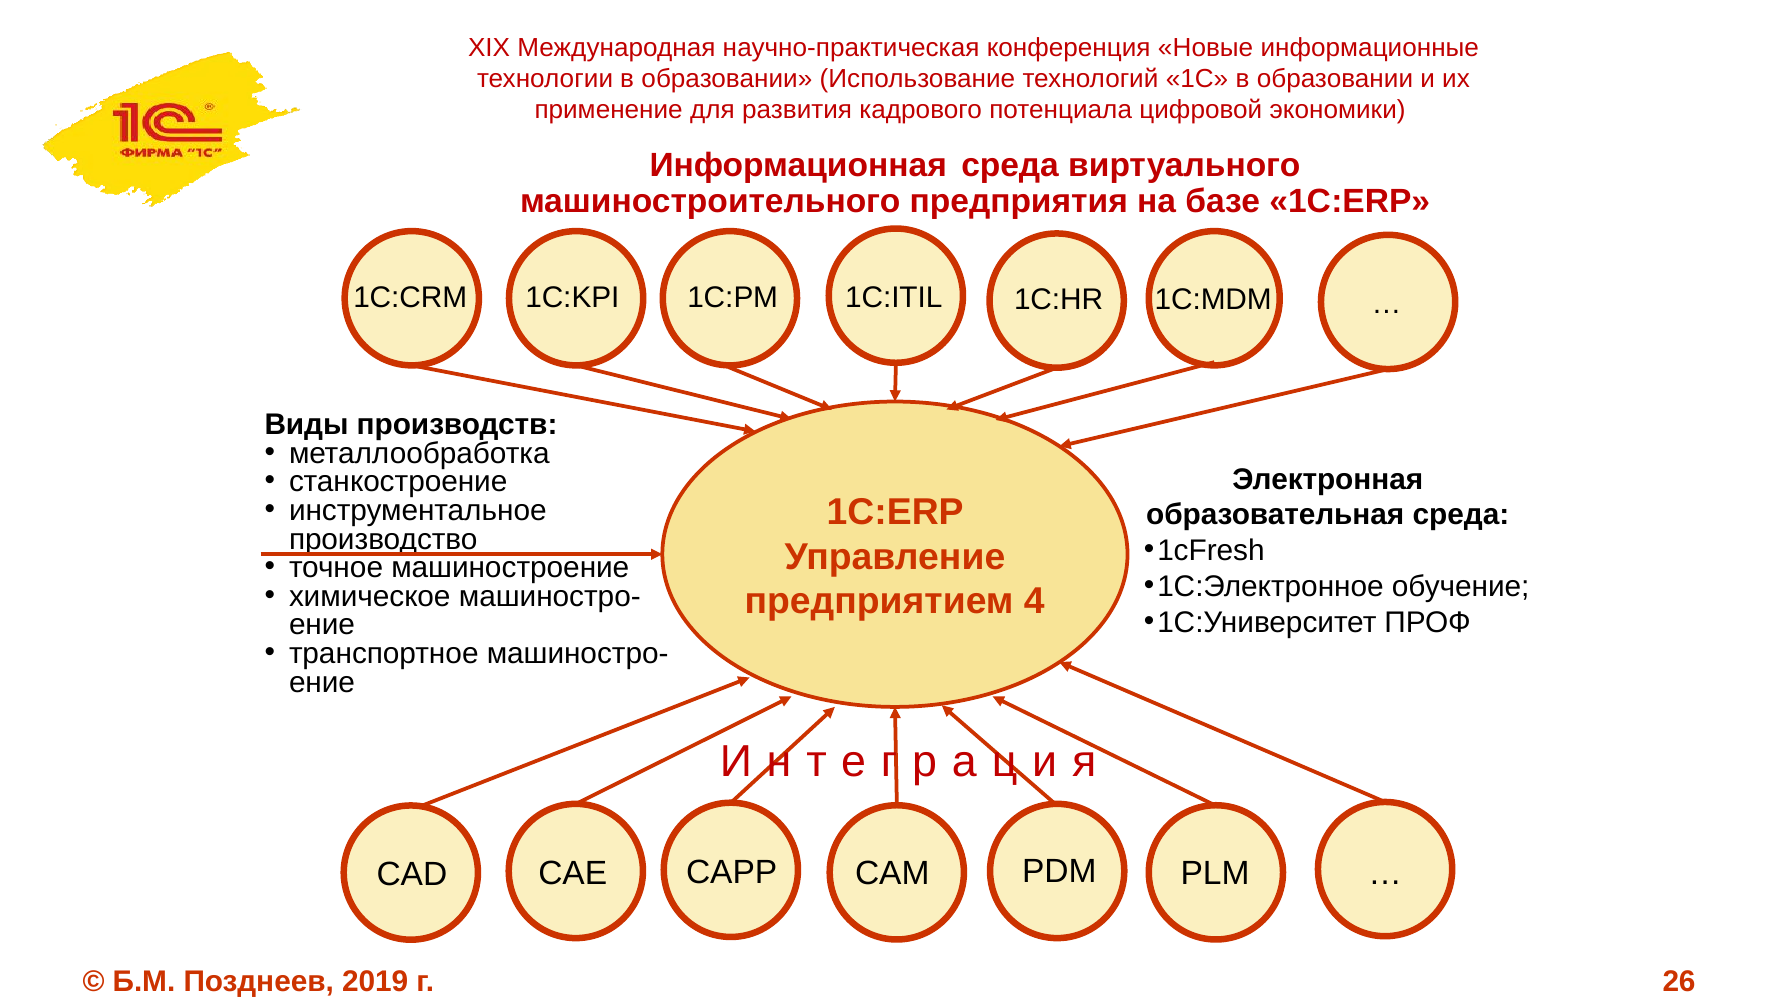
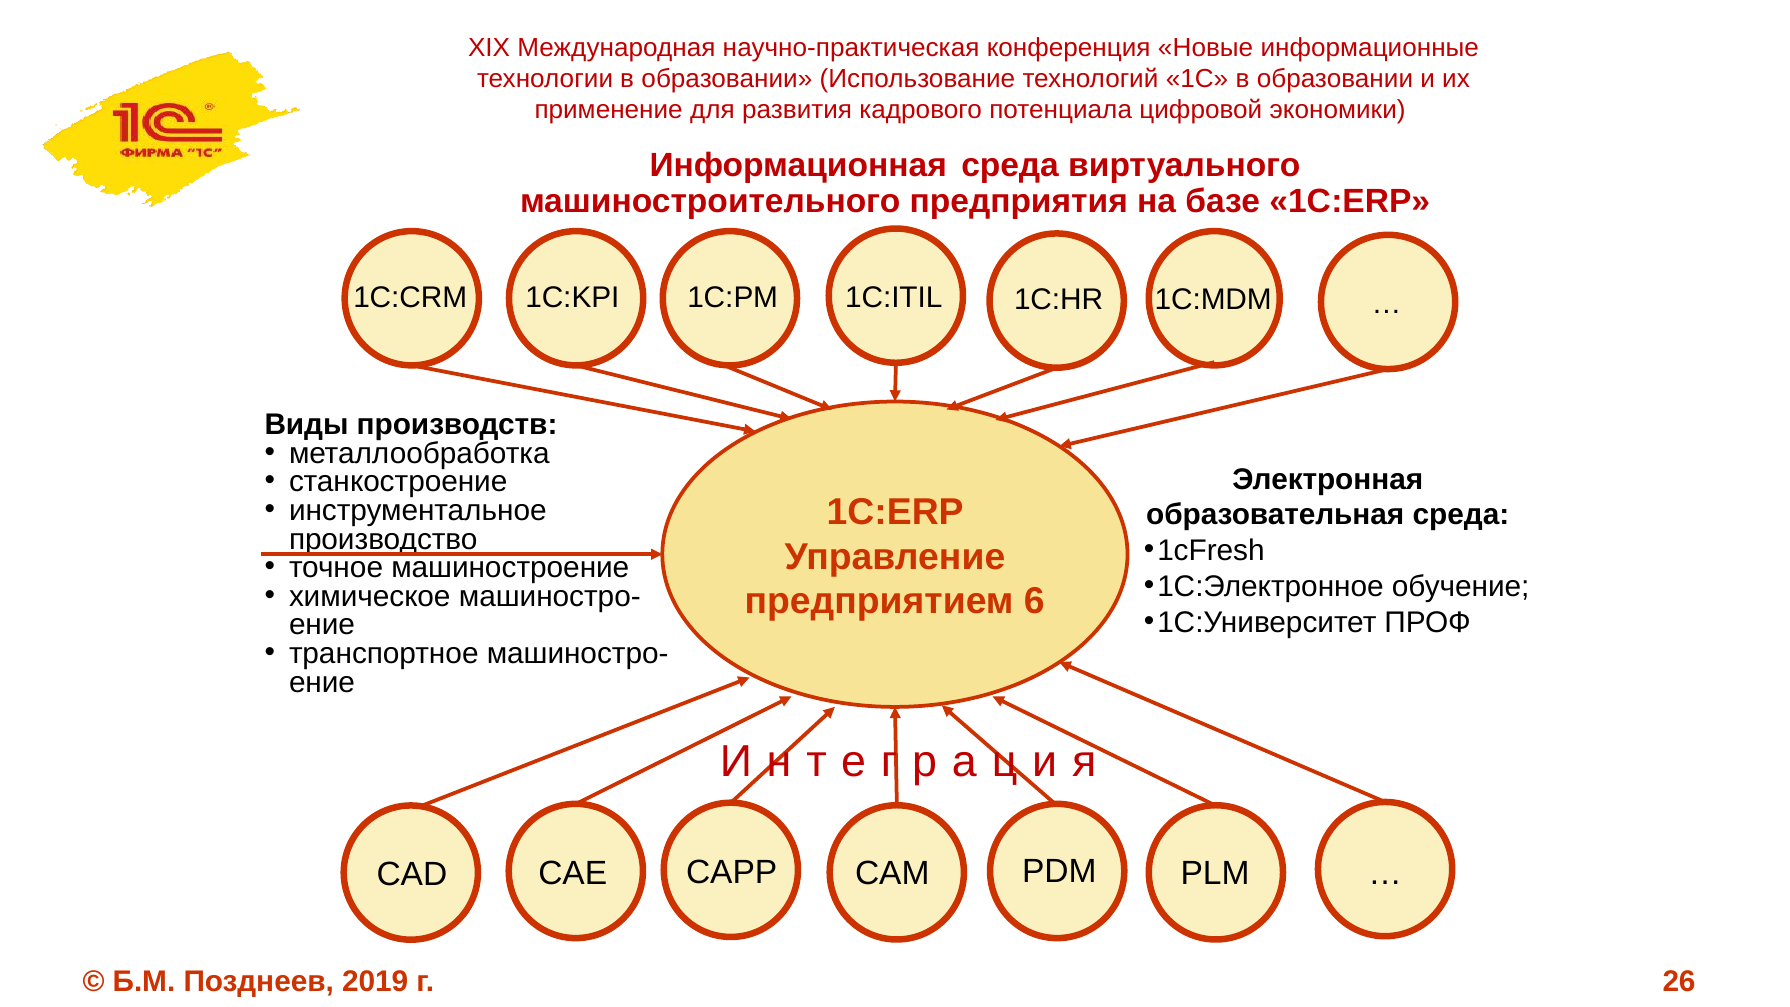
4: 4 -> 6
